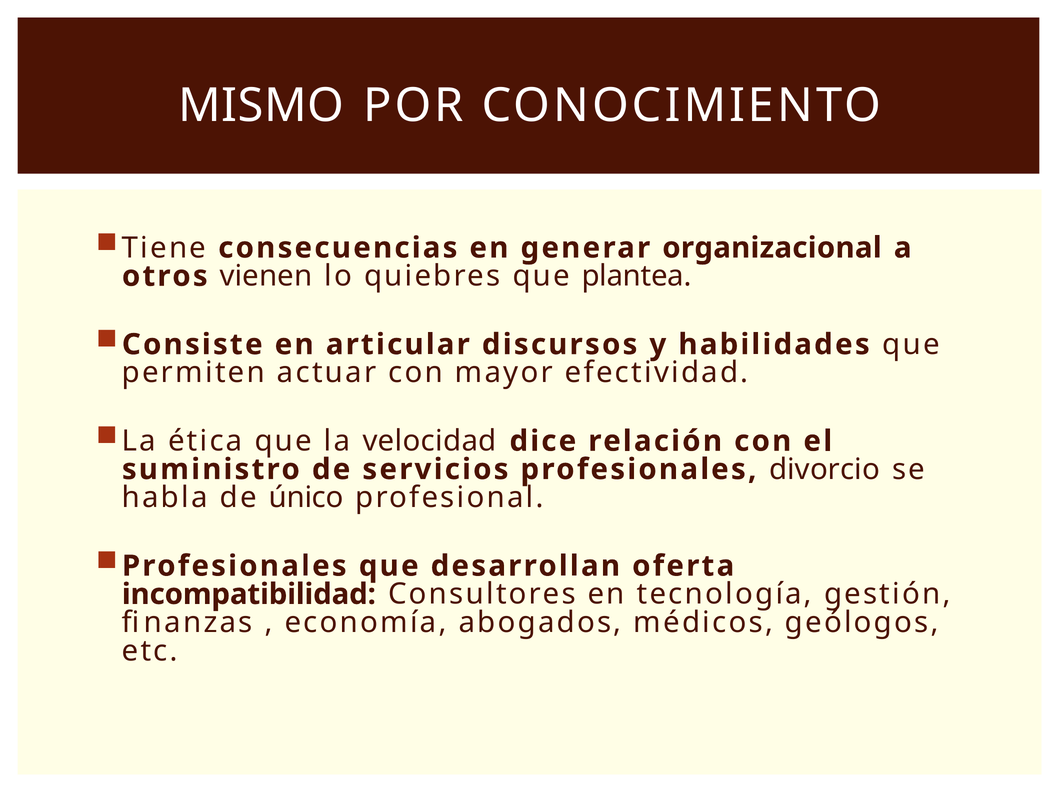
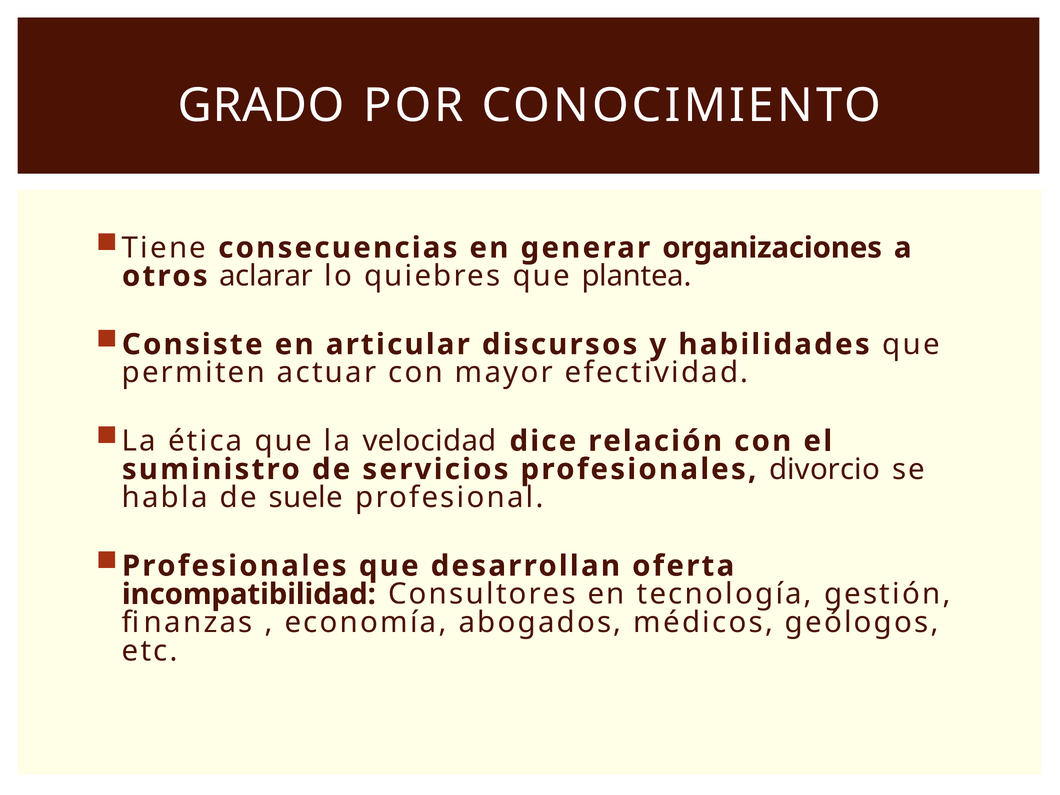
MISMO: MISMO -> GRADO
organizacional: organizacional -> organizaciones
vienen: vienen -> aclarar
único: único -> suele
